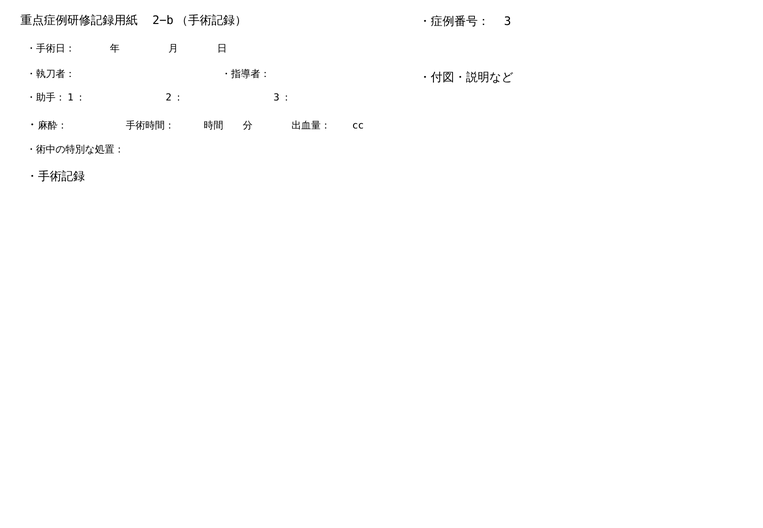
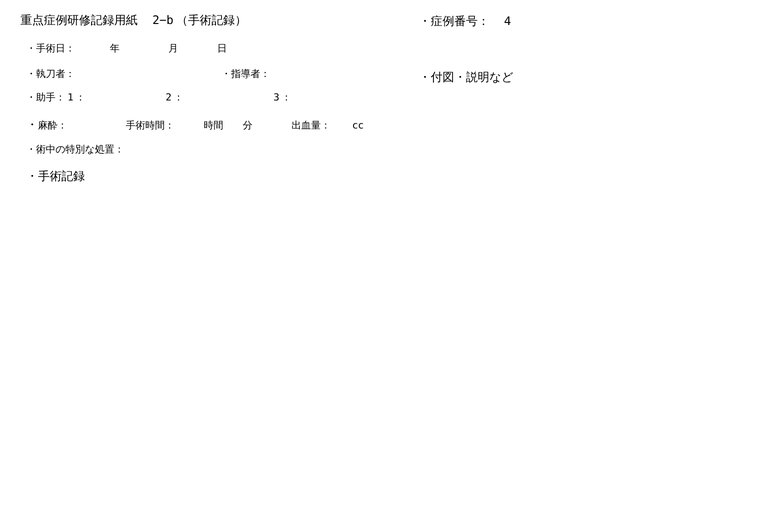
3: 3 -> 4
